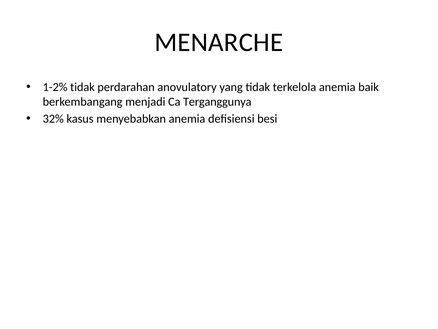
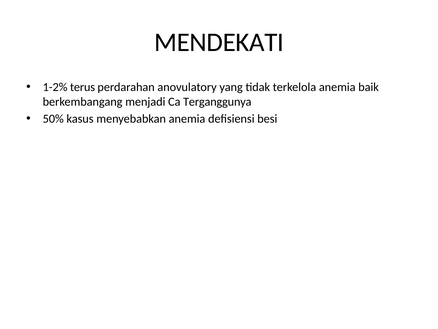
MENARCHE: MENARCHE -> MENDEKATI
1-2% tidak: tidak -> terus
32%: 32% -> 50%
